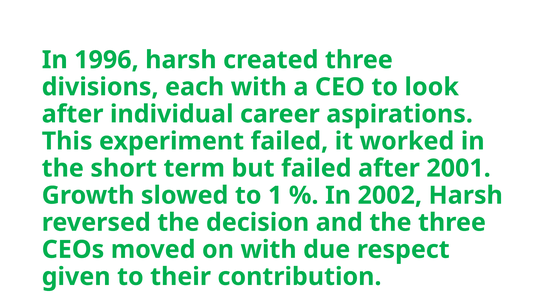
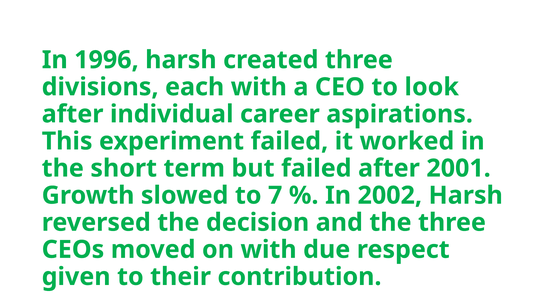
1: 1 -> 7
